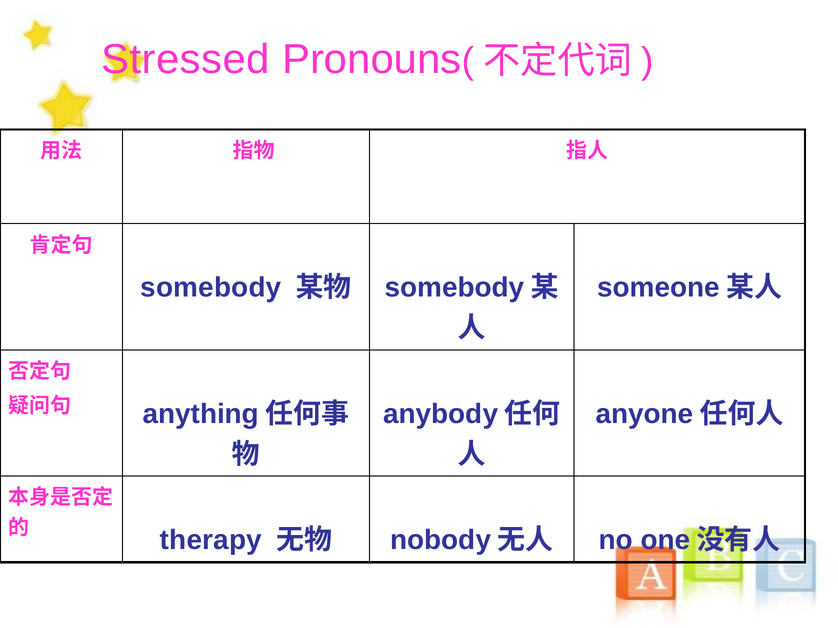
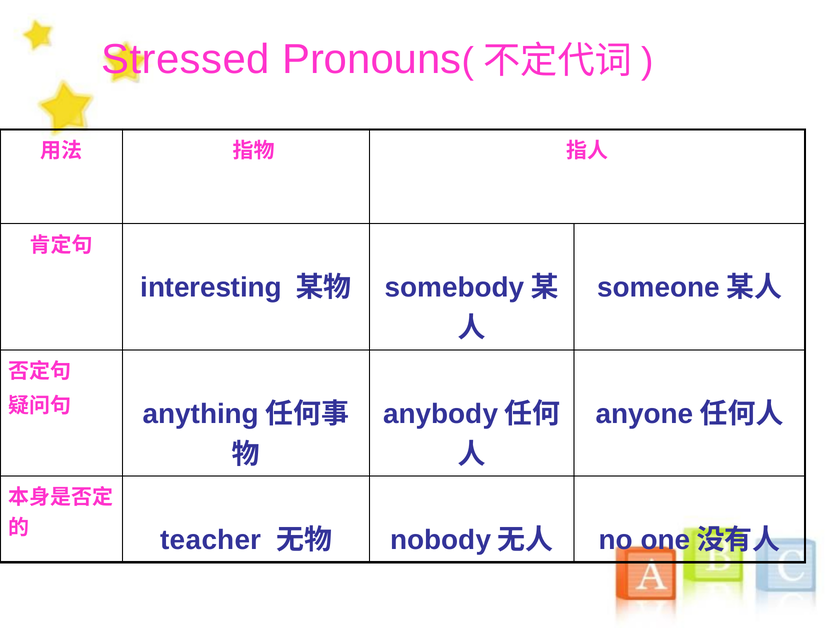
somebody: somebody -> interesting
therapy: therapy -> teacher
